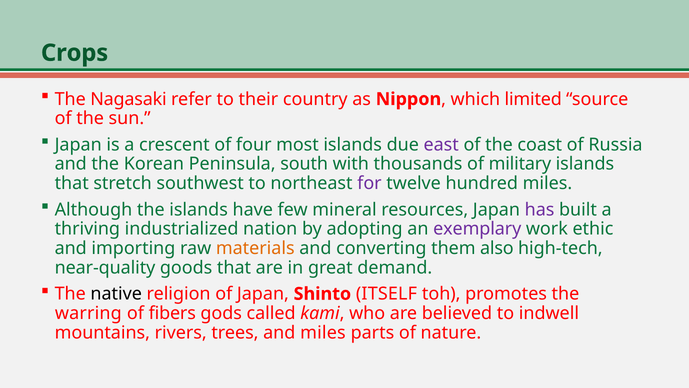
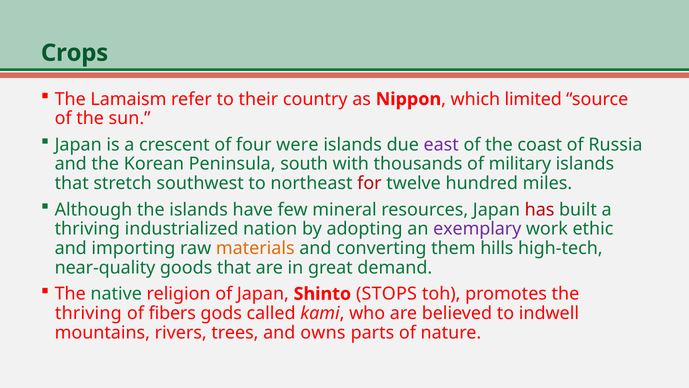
Nagasaki: Nagasaki -> Lamaism
most: most -> were
for colour: purple -> red
has colour: purple -> red
also: also -> hills
native colour: black -> green
ITSELF: ITSELF -> STOPS
warring at (88, 313): warring -> thriving
and miles: miles -> owns
